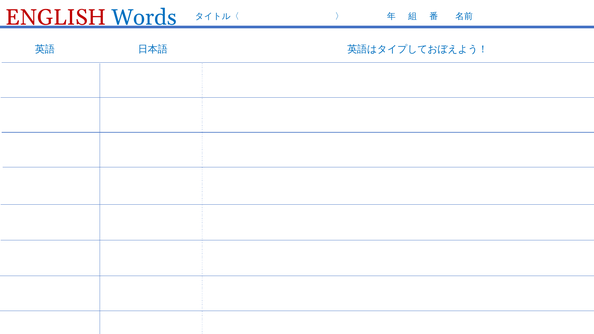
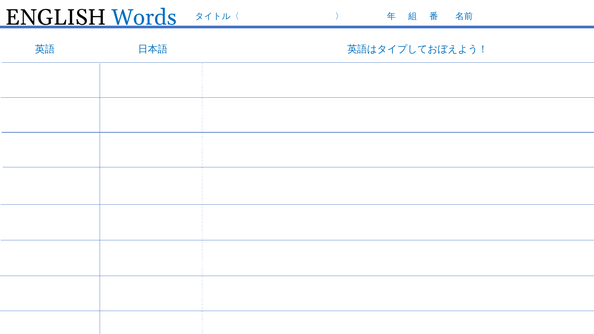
ENGLISH colour: red -> black
